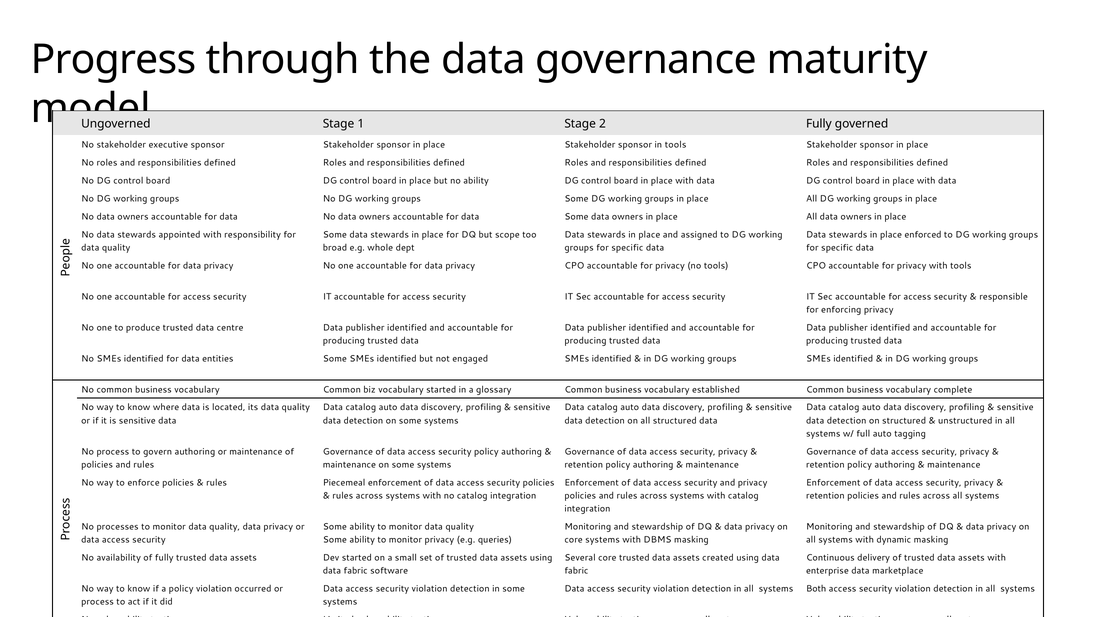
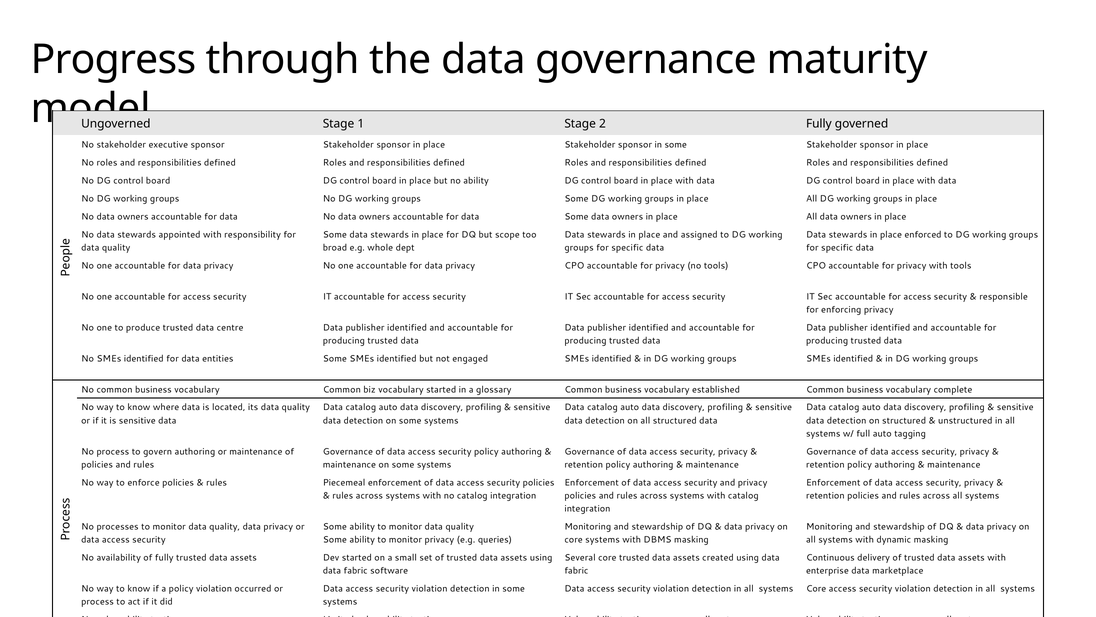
sponsor in tools: tools -> some
systems Both: Both -> Core
